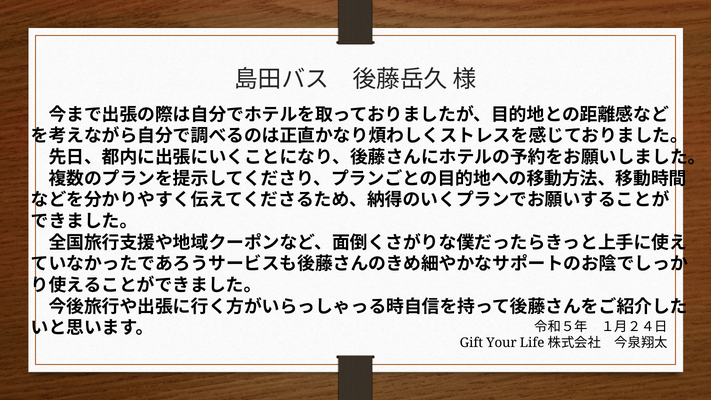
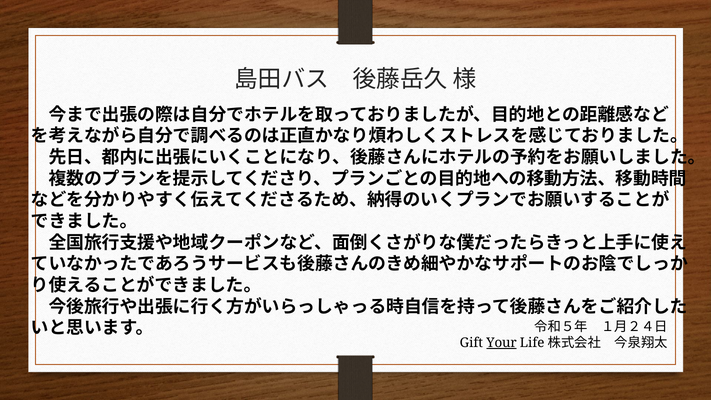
Your underline: none -> present
